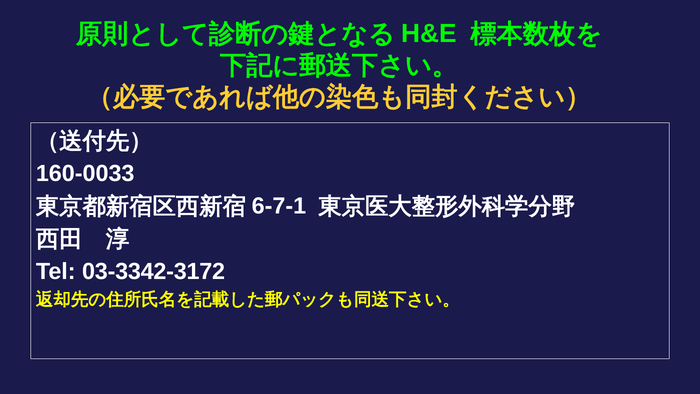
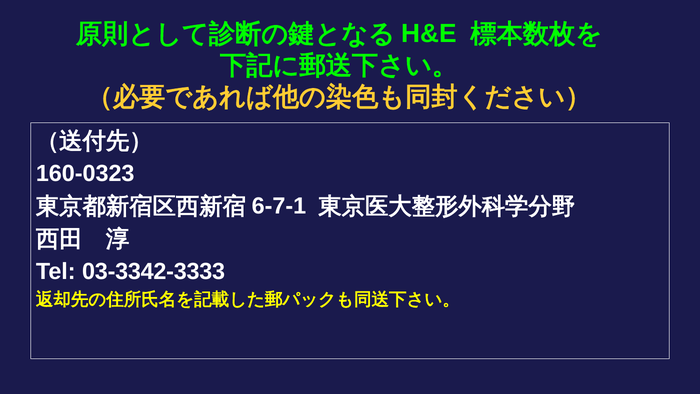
160-0033: 160-0033 -> 160-0323
03-3342-3172: 03-3342-3172 -> 03-3342-3333
